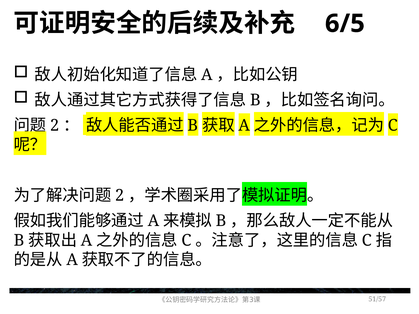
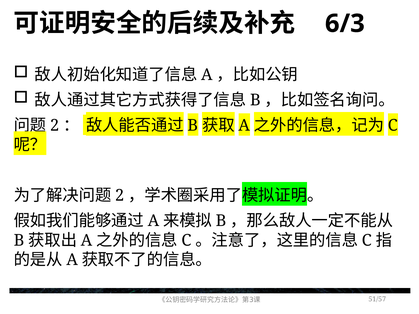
6/5: 6/5 -> 6/3
